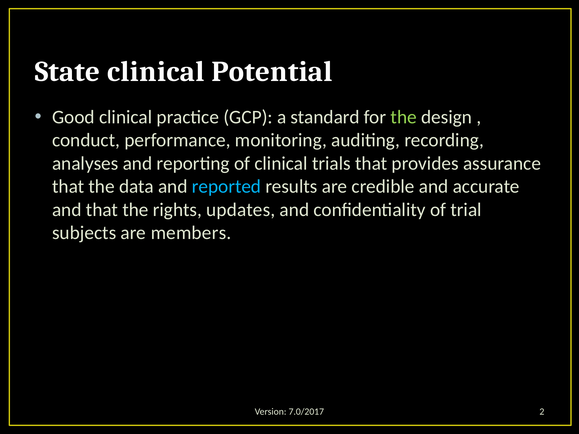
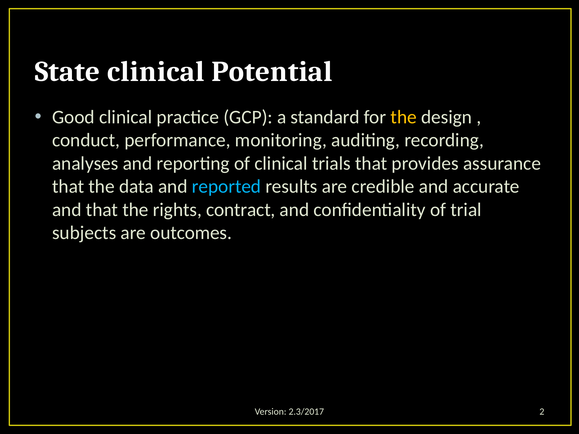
the at (404, 117) colour: light green -> yellow
updates: updates -> contract
members: members -> outcomes
7.0/2017: 7.0/2017 -> 2.3/2017
